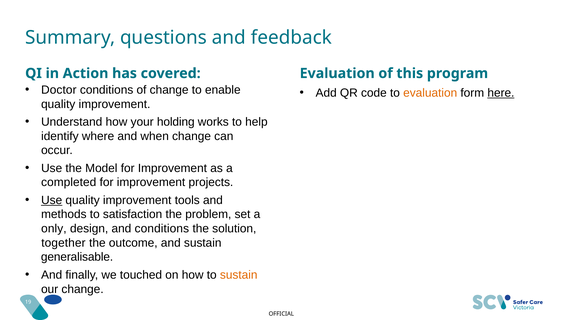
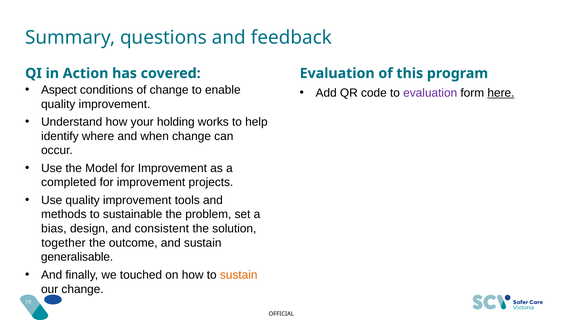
Doctor: Doctor -> Aspect
evaluation at (430, 93) colour: orange -> purple
Use at (52, 200) underline: present -> none
satisfaction: satisfaction -> sustainable
only: only -> bias
and conditions: conditions -> consistent
